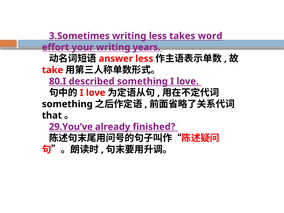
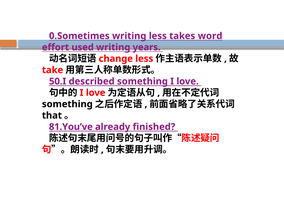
3.Sometimes: 3.Sometimes -> 0.Sometimes
your: your -> used
answer: answer -> change
80.I: 80.I -> 50.I
29.You’ve: 29.You’ve -> 81.You’ve
